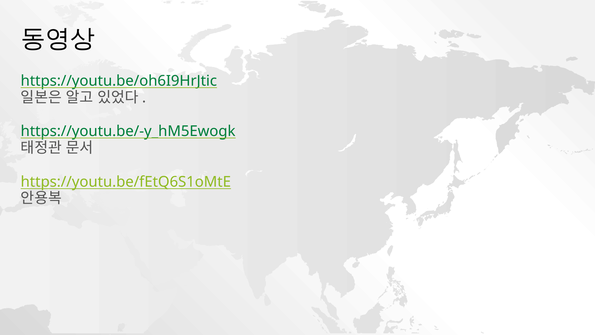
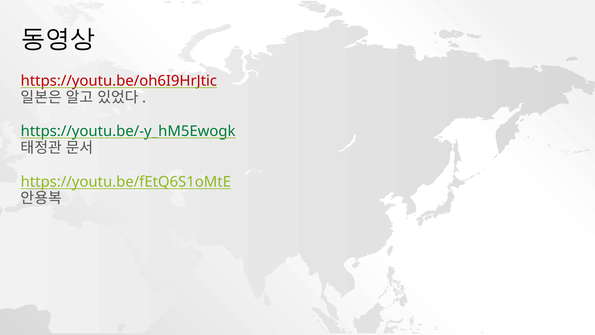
https://youtu.be/oh6I9HrJtic colour: green -> red
